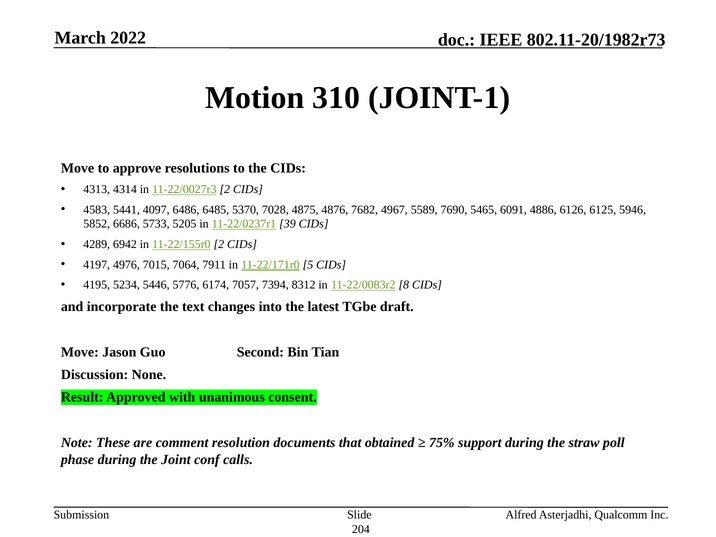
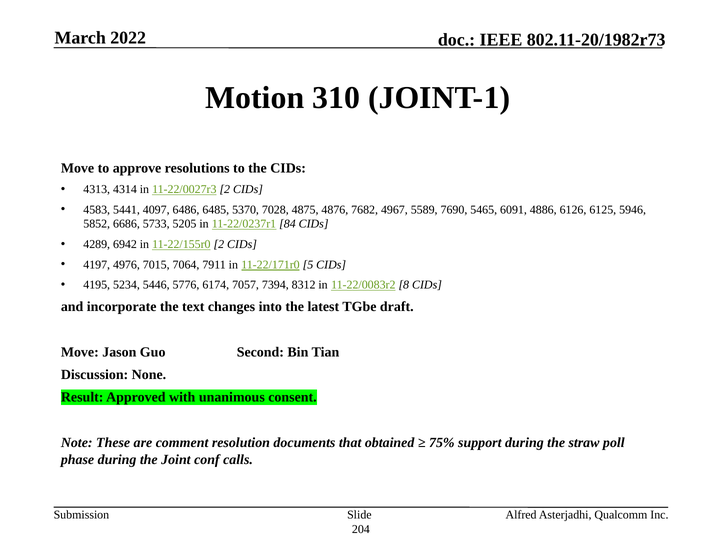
39: 39 -> 84
